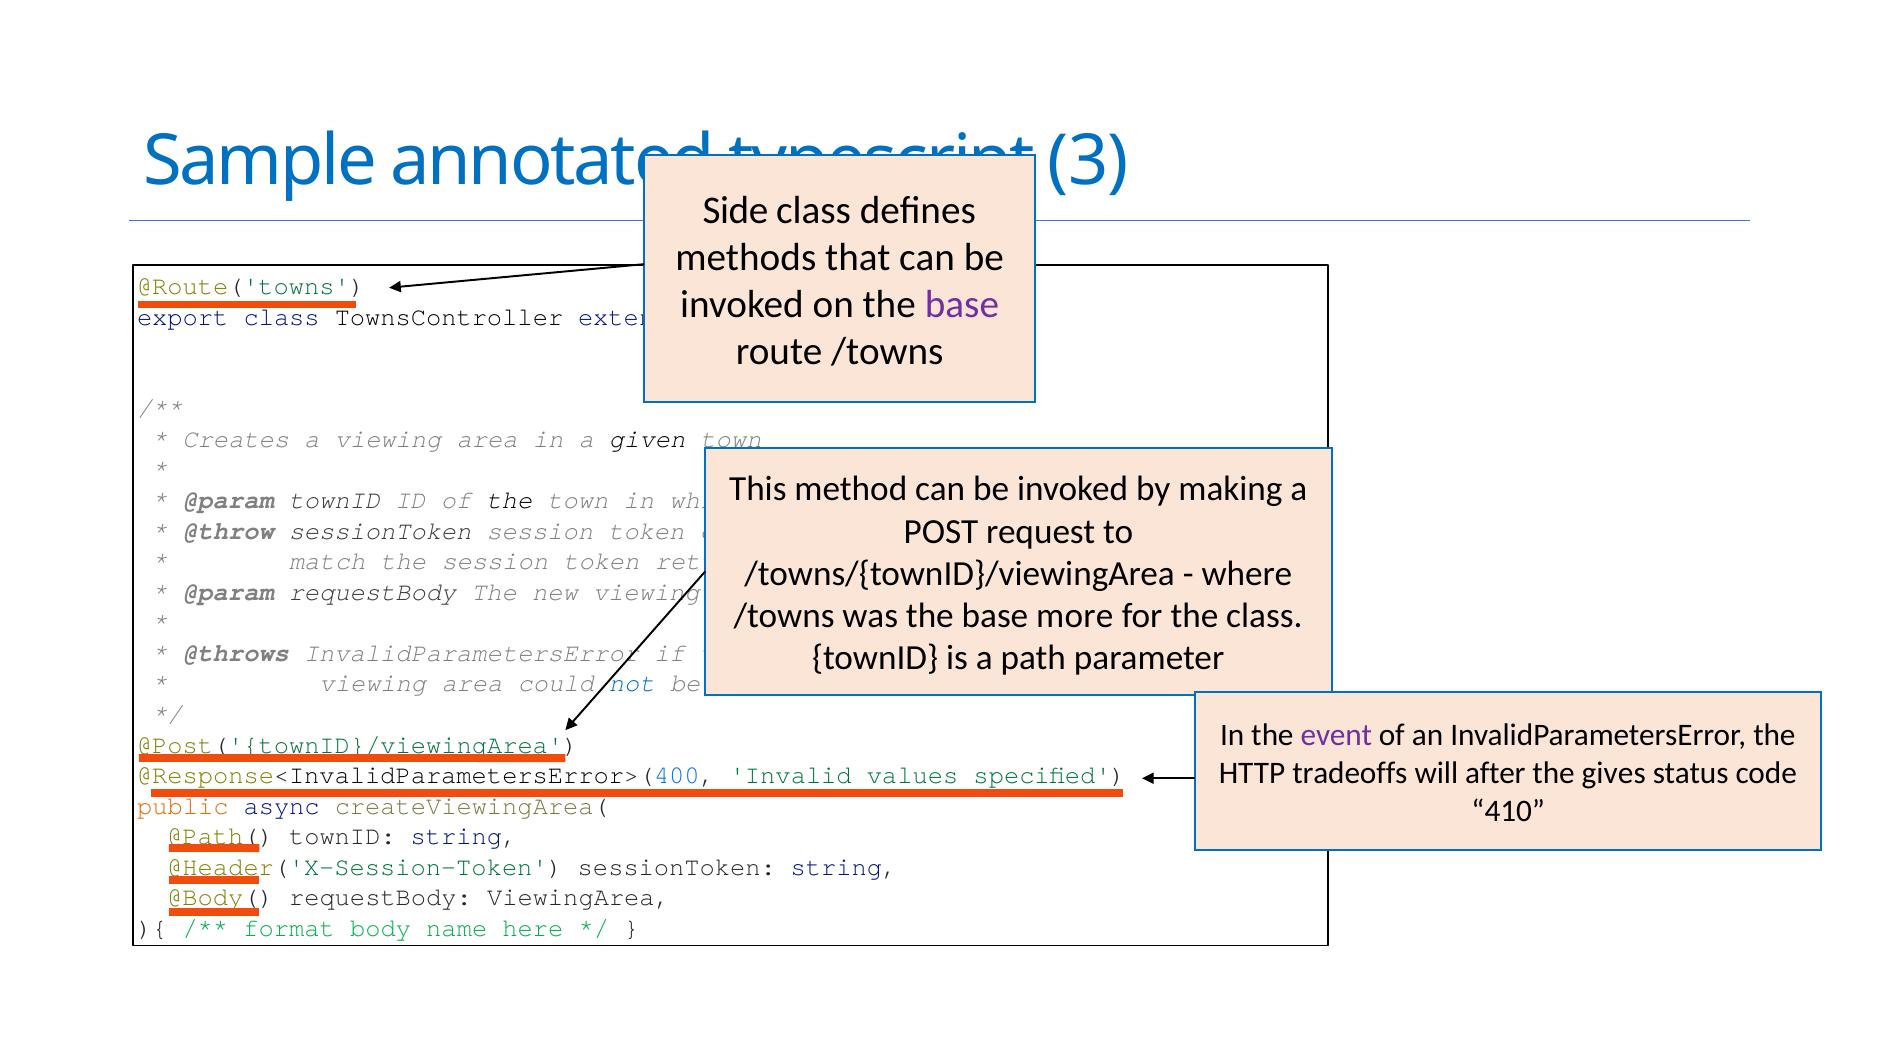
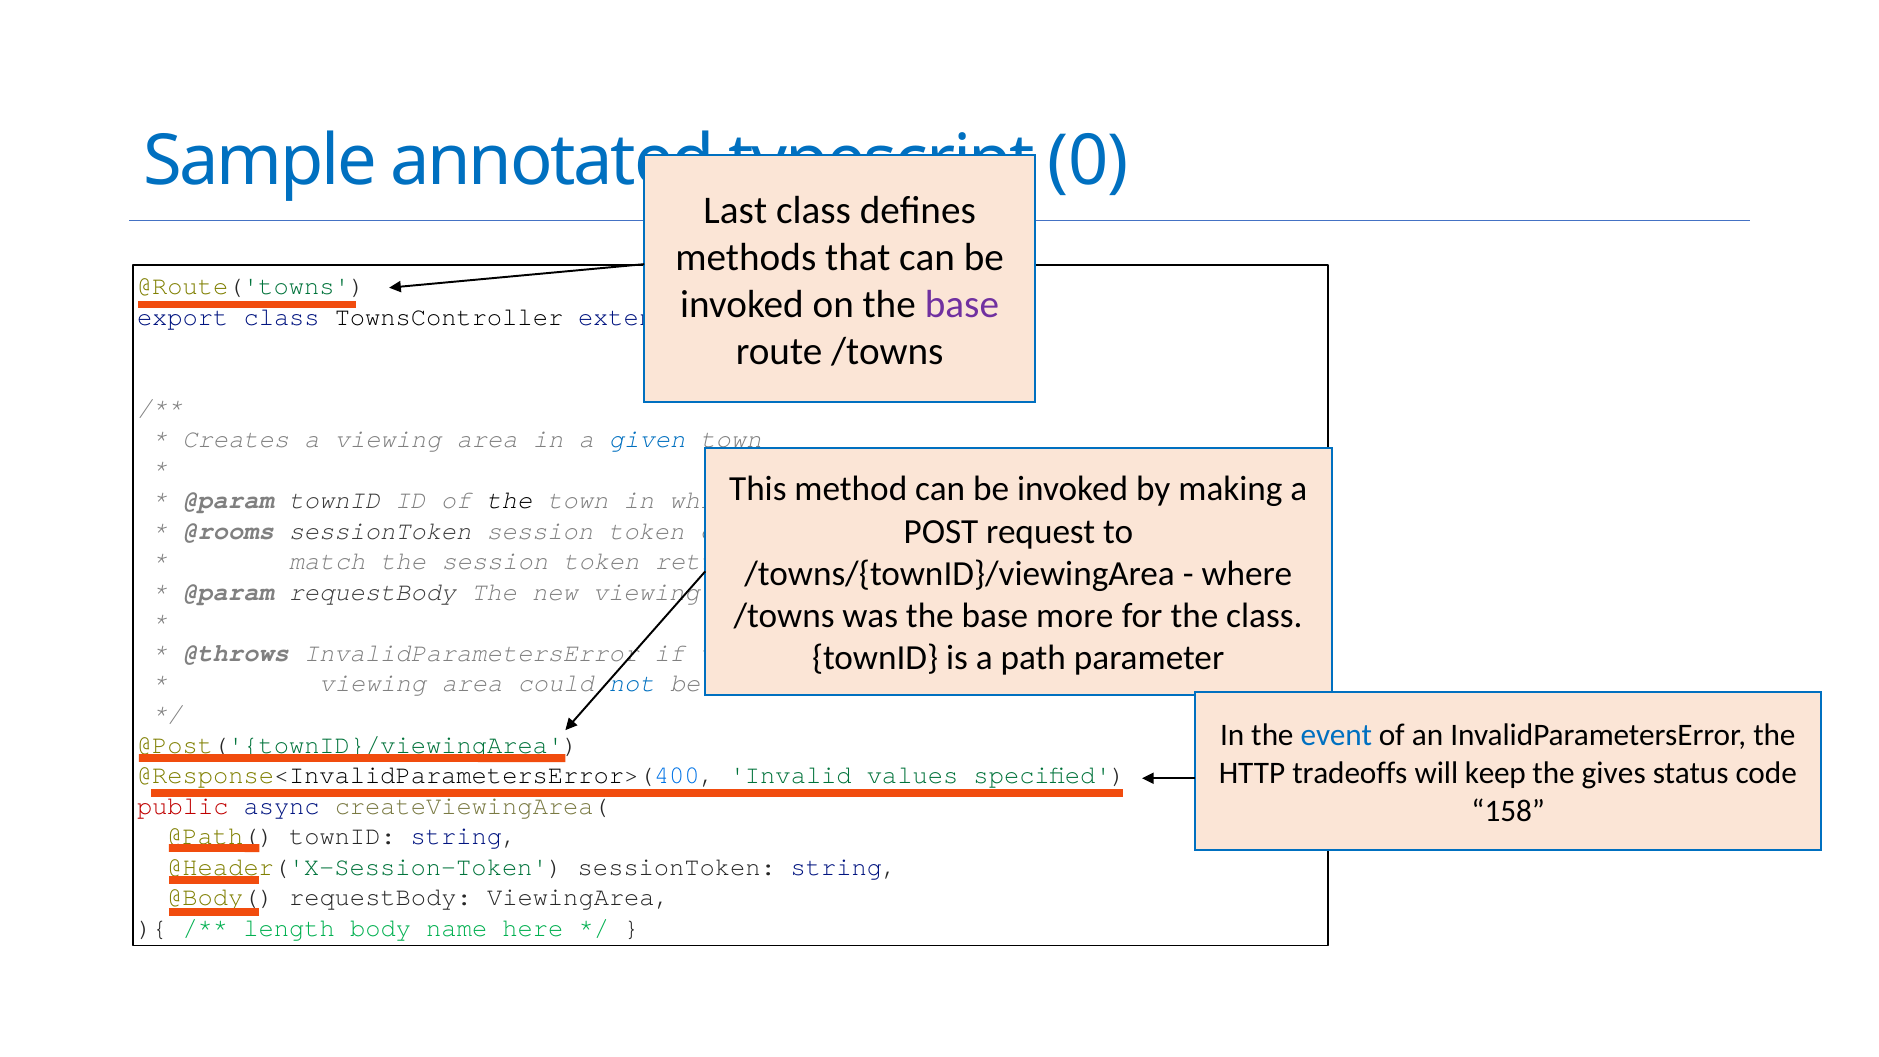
3: 3 -> 0
Side: Side -> Last
given colour: black -> blue
@throw: @throw -> @rooms
event colour: purple -> blue
after: after -> keep
public colour: orange -> red
410: 410 -> 158
format: format -> length
